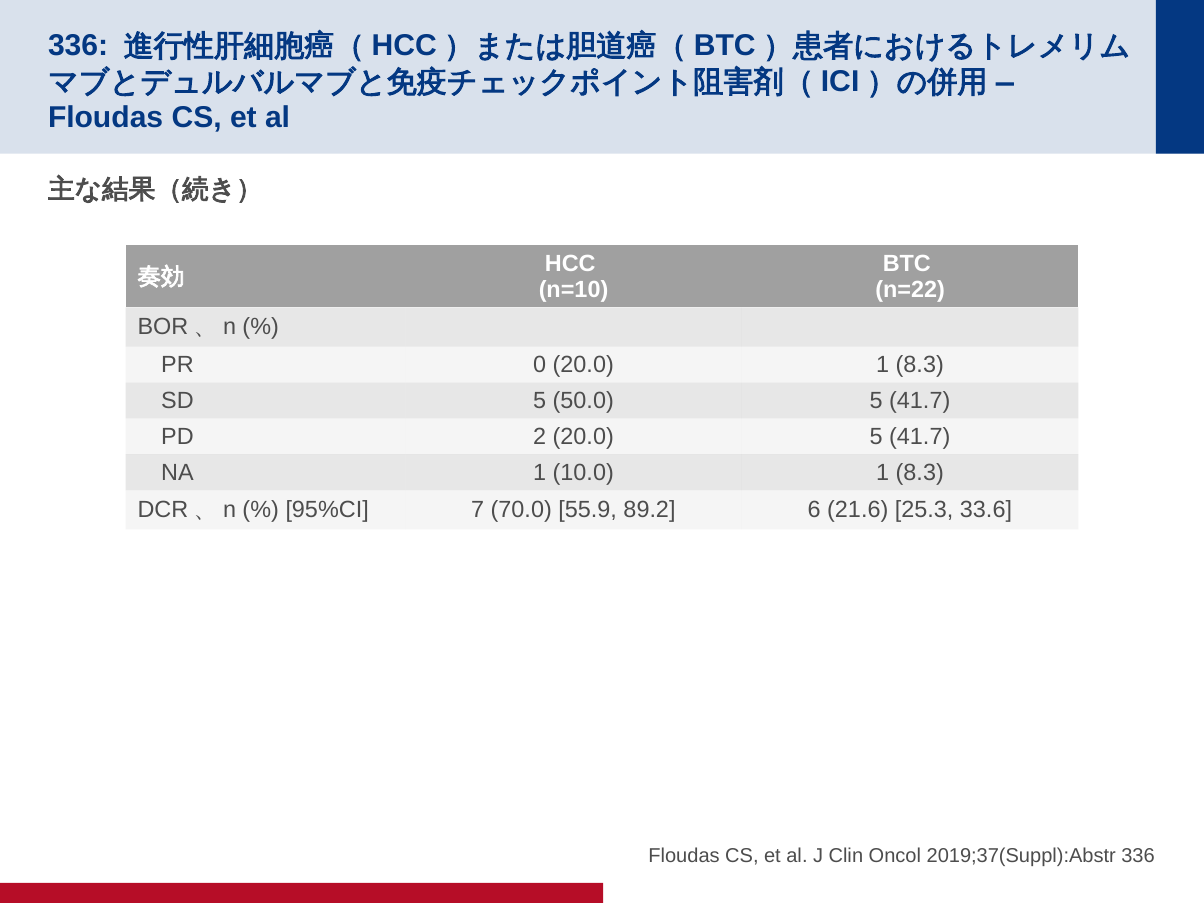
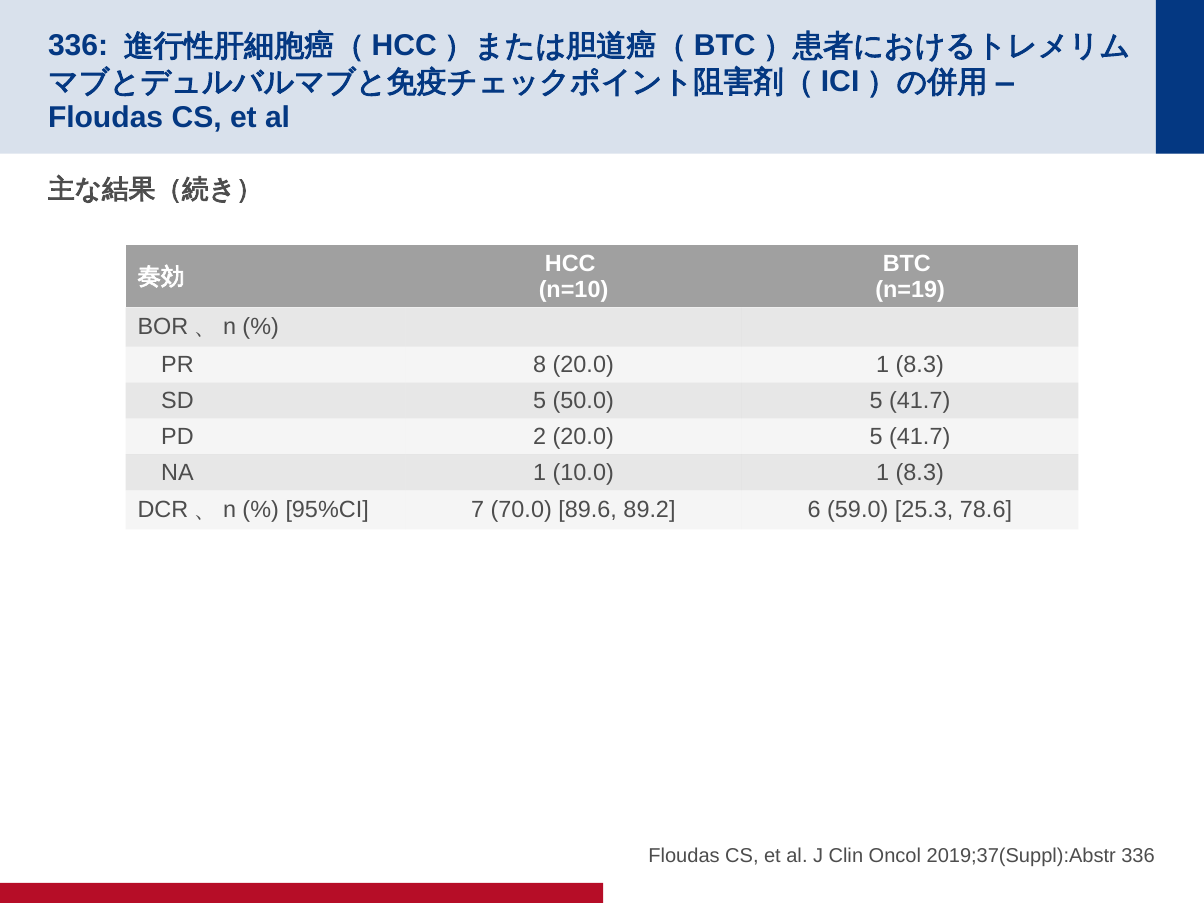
n=22: n=22 -> n=19
0: 0 -> 8
55.9: 55.9 -> 89.6
21.6: 21.6 -> 59.0
33.6: 33.6 -> 78.6
